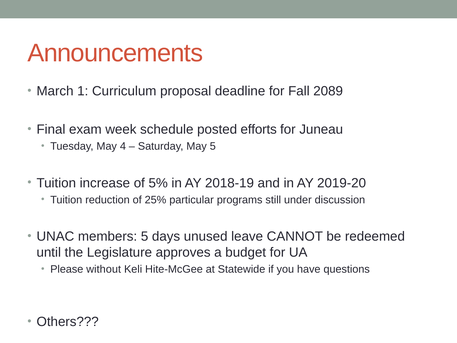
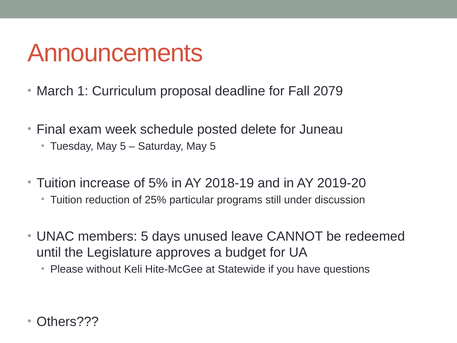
2089: 2089 -> 2079
efforts: efforts -> delete
Tuesday May 4: 4 -> 5
